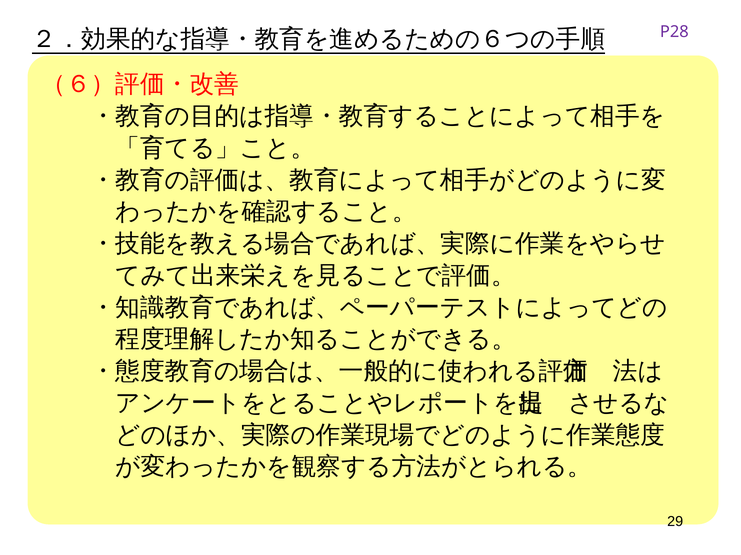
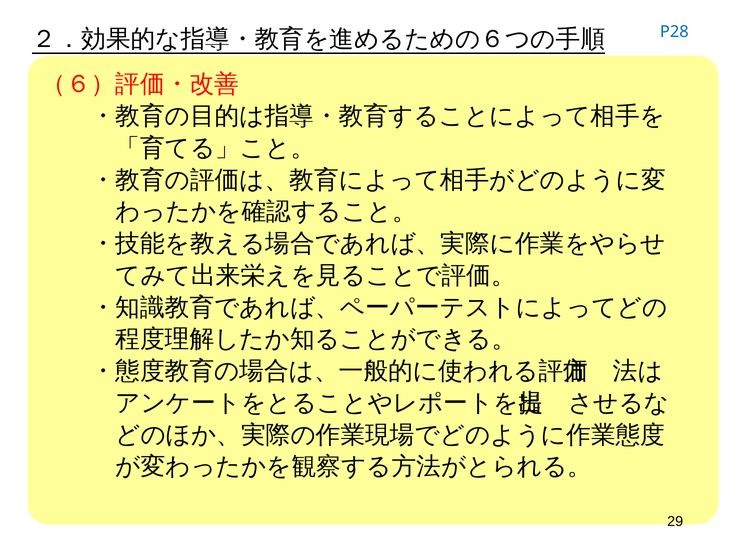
P28 colour: purple -> blue
